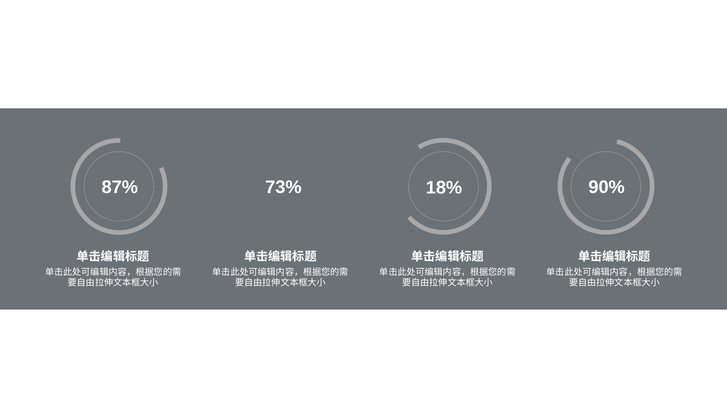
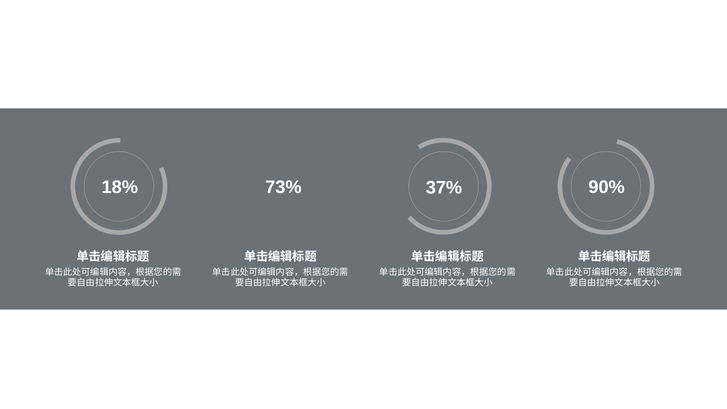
87%: 87% -> 18%
18%: 18% -> 37%
